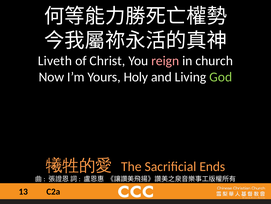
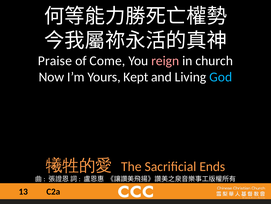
Liveth: Liveth -> Praise
Christ: Christ -> Come
Holy: Holy -> Kept
God colour: light green -> light blue
